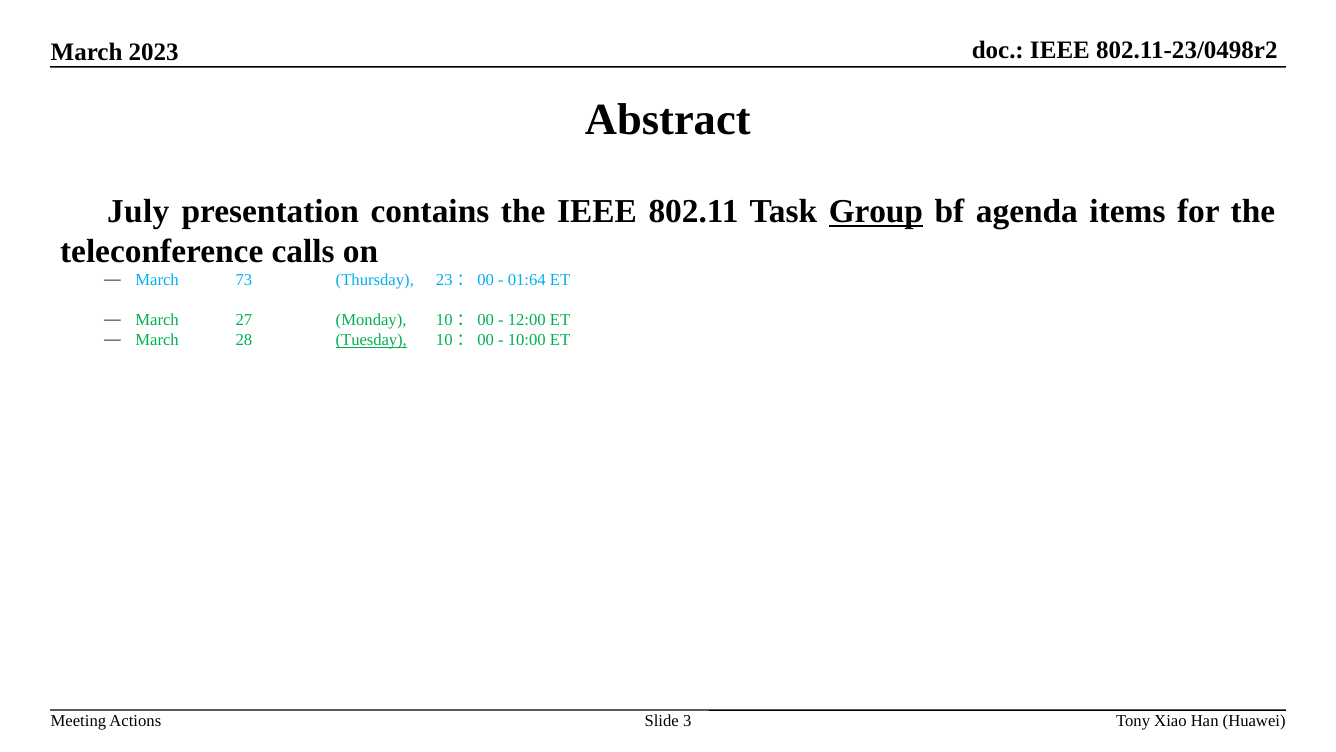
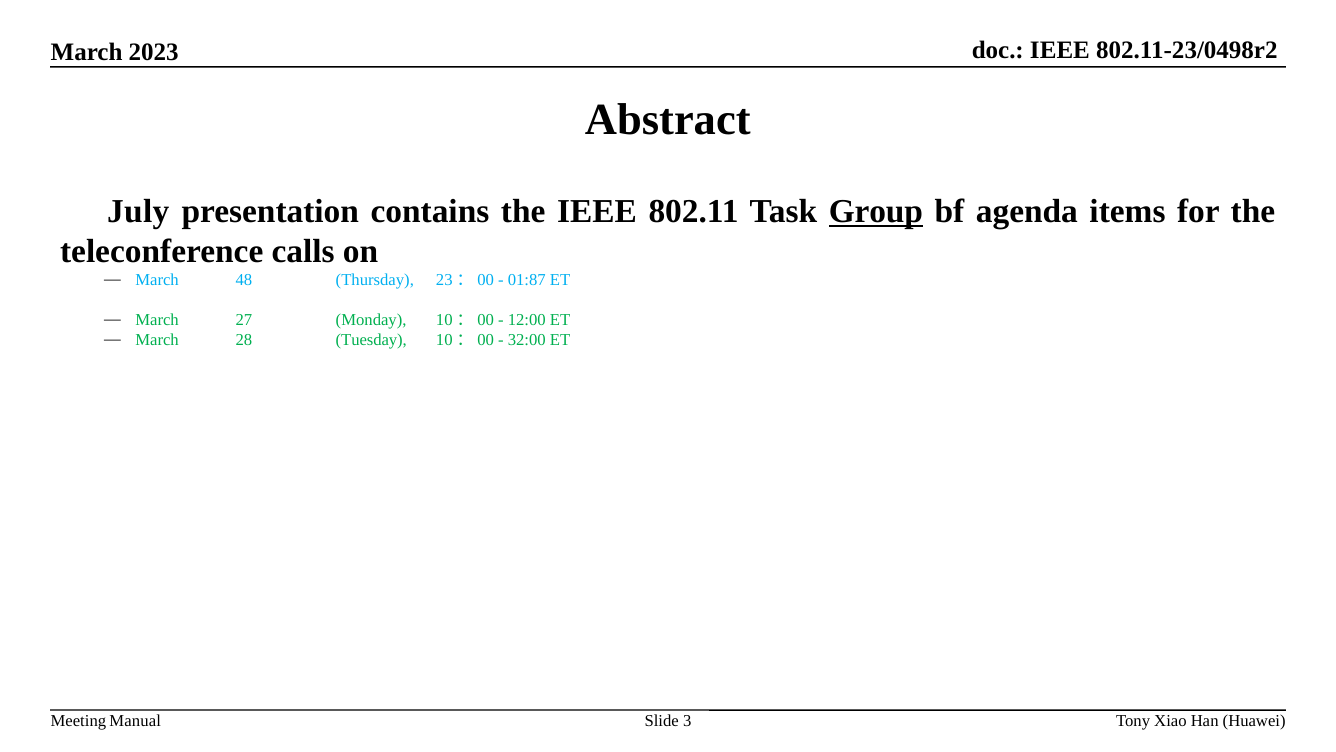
73: 73 -> 48
01:64: 01:64 -> 01:87
Tuesday underline: present -> none
10:00: 10:00 -> 32:00
Actions: Actions -> Manual
